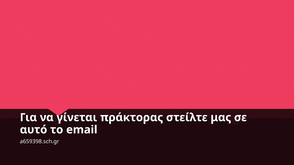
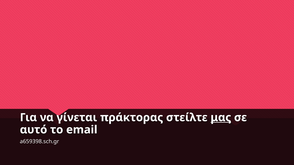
μας underline: none -> present
